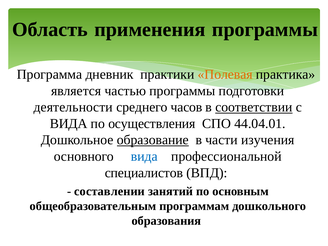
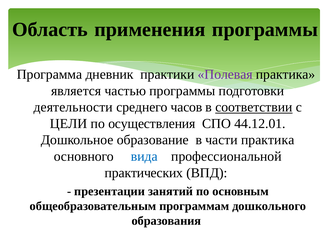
Полевая colour: orange -> purple
ВИДА at (69, 124): ВИДА -> ЦЕЛИ
44.04.01: 44.04.01 -> 44.12.01
образование underline: present -> none
части изучения: изучения -> практика
специалистов: специалистов -> практических
составлении: составлении -> презентации
